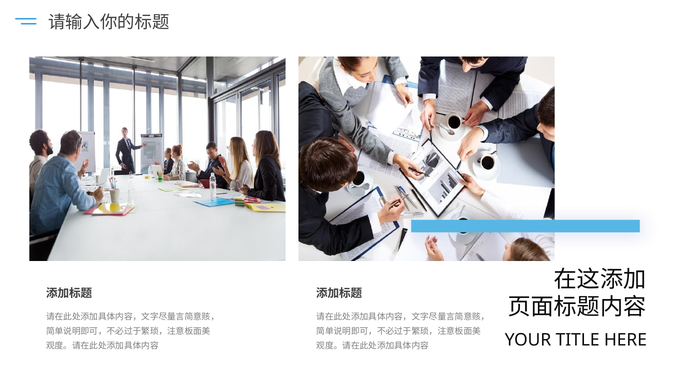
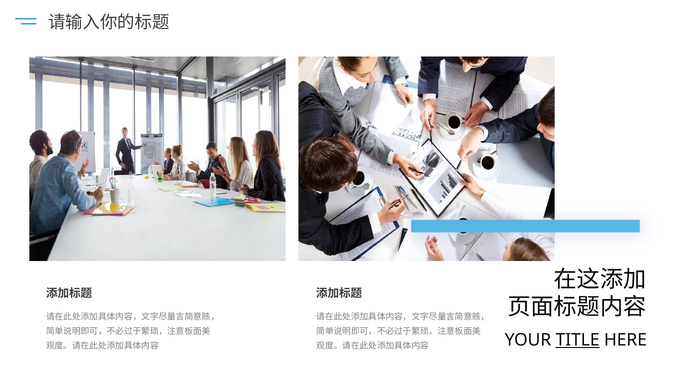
TITLE underline: none -> present
